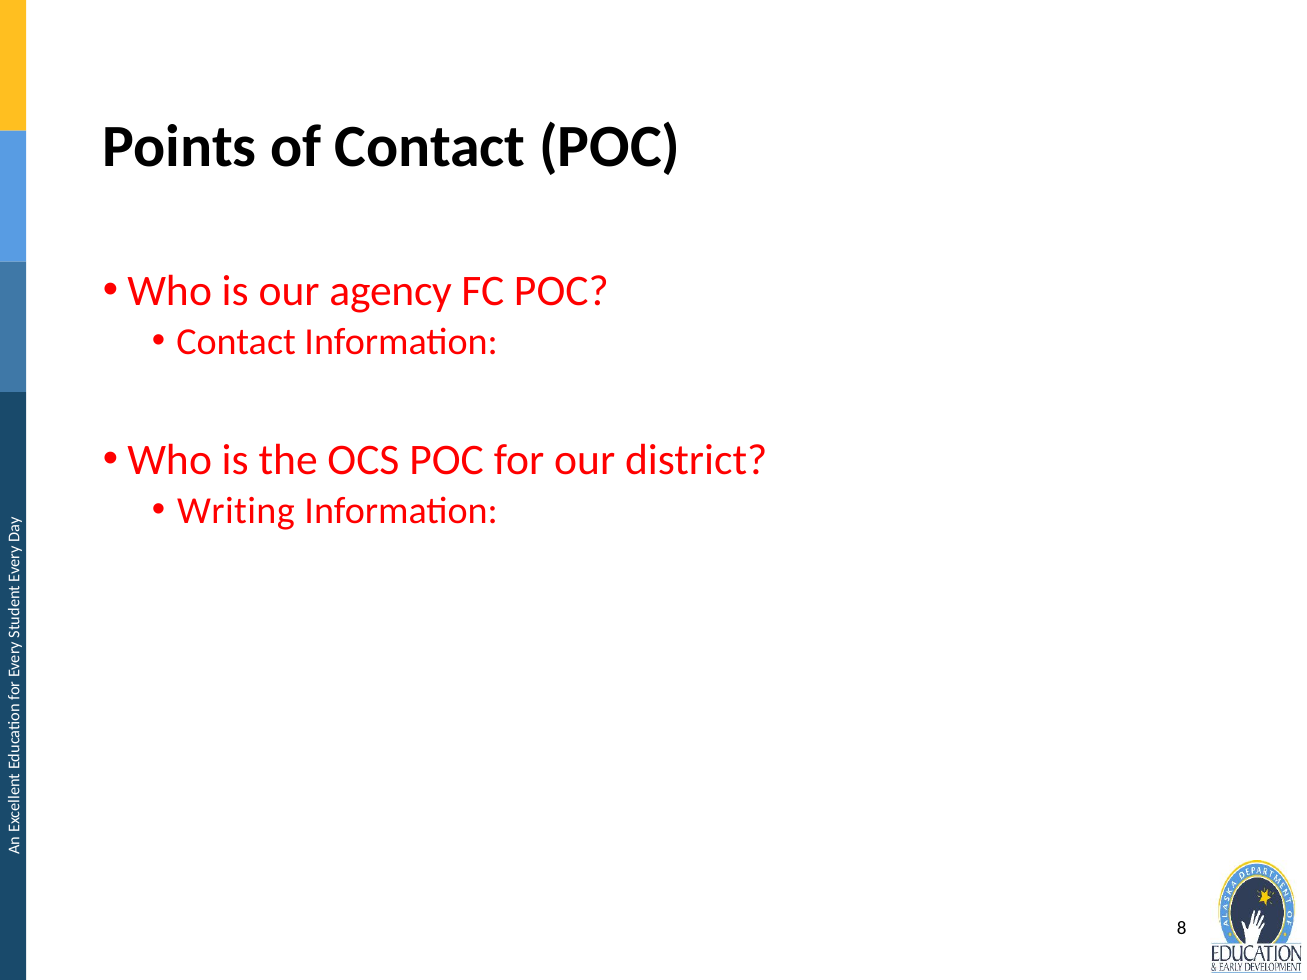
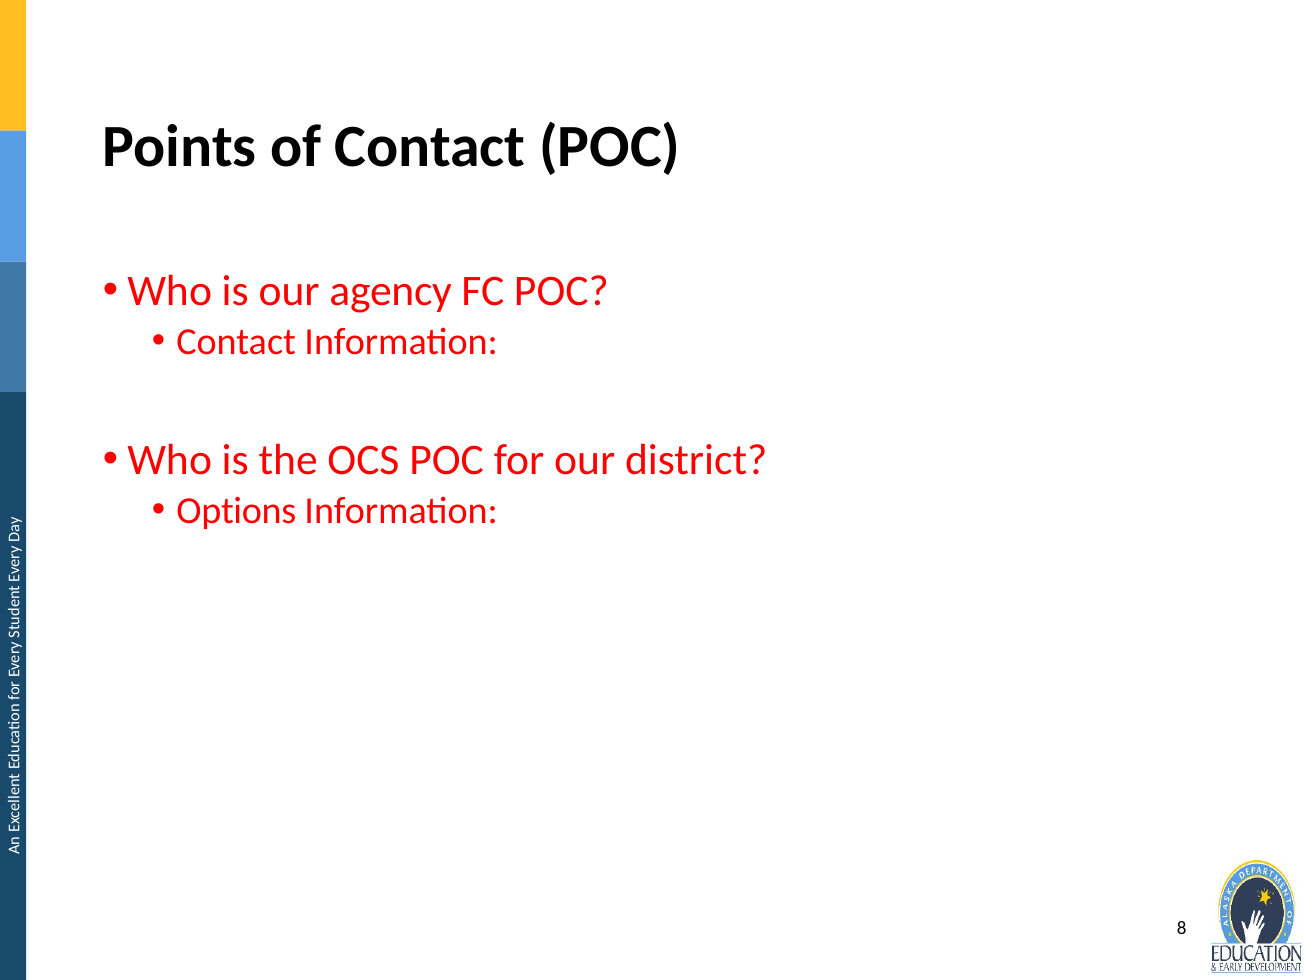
Writing: Writing -> Options
